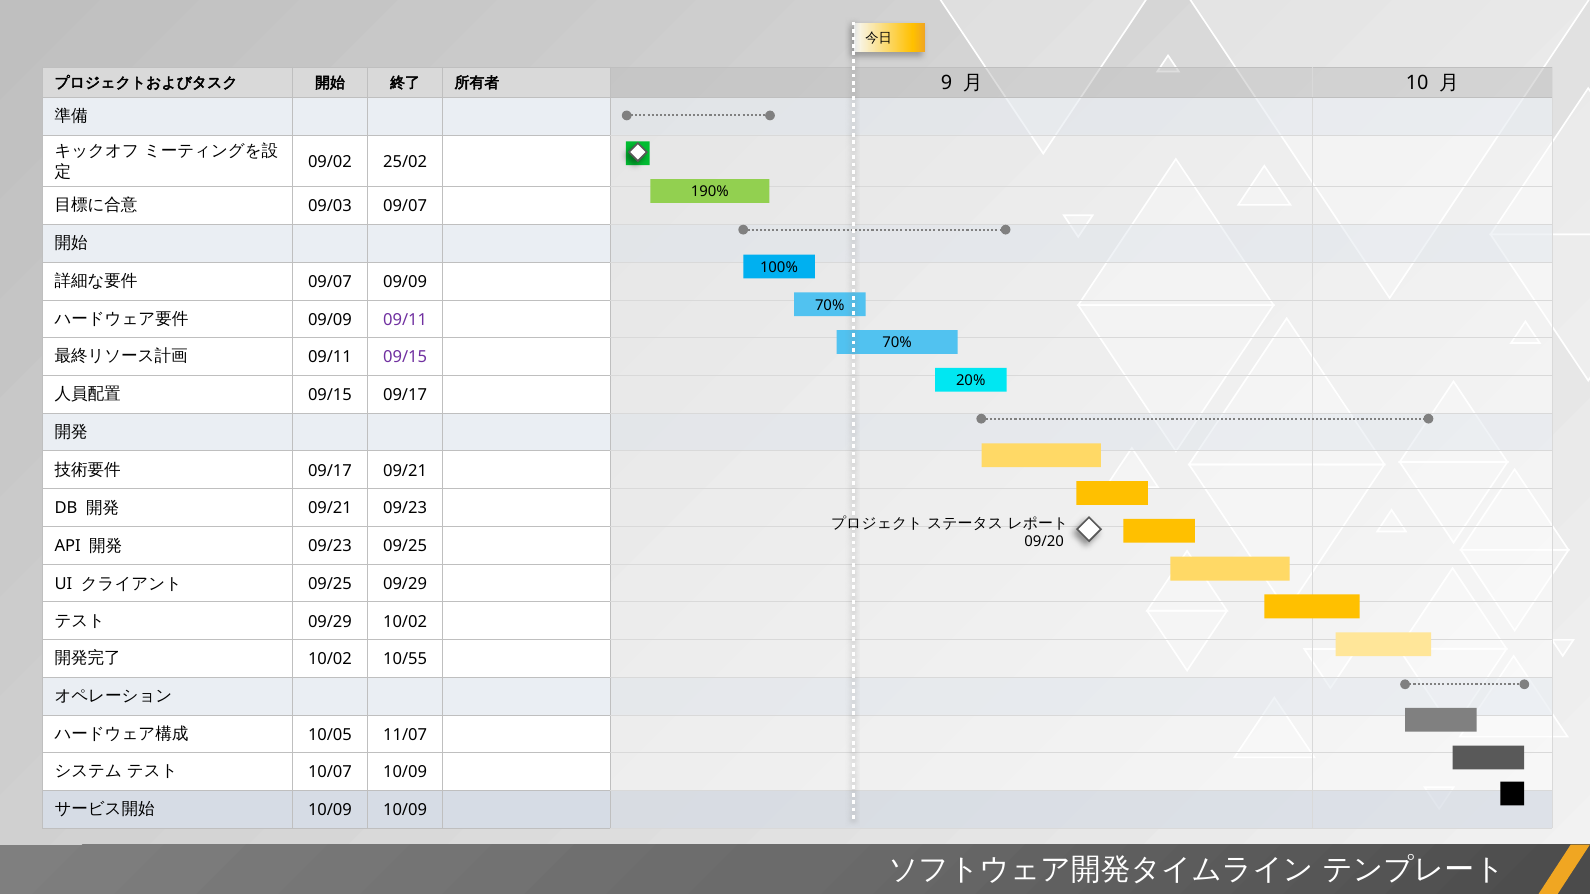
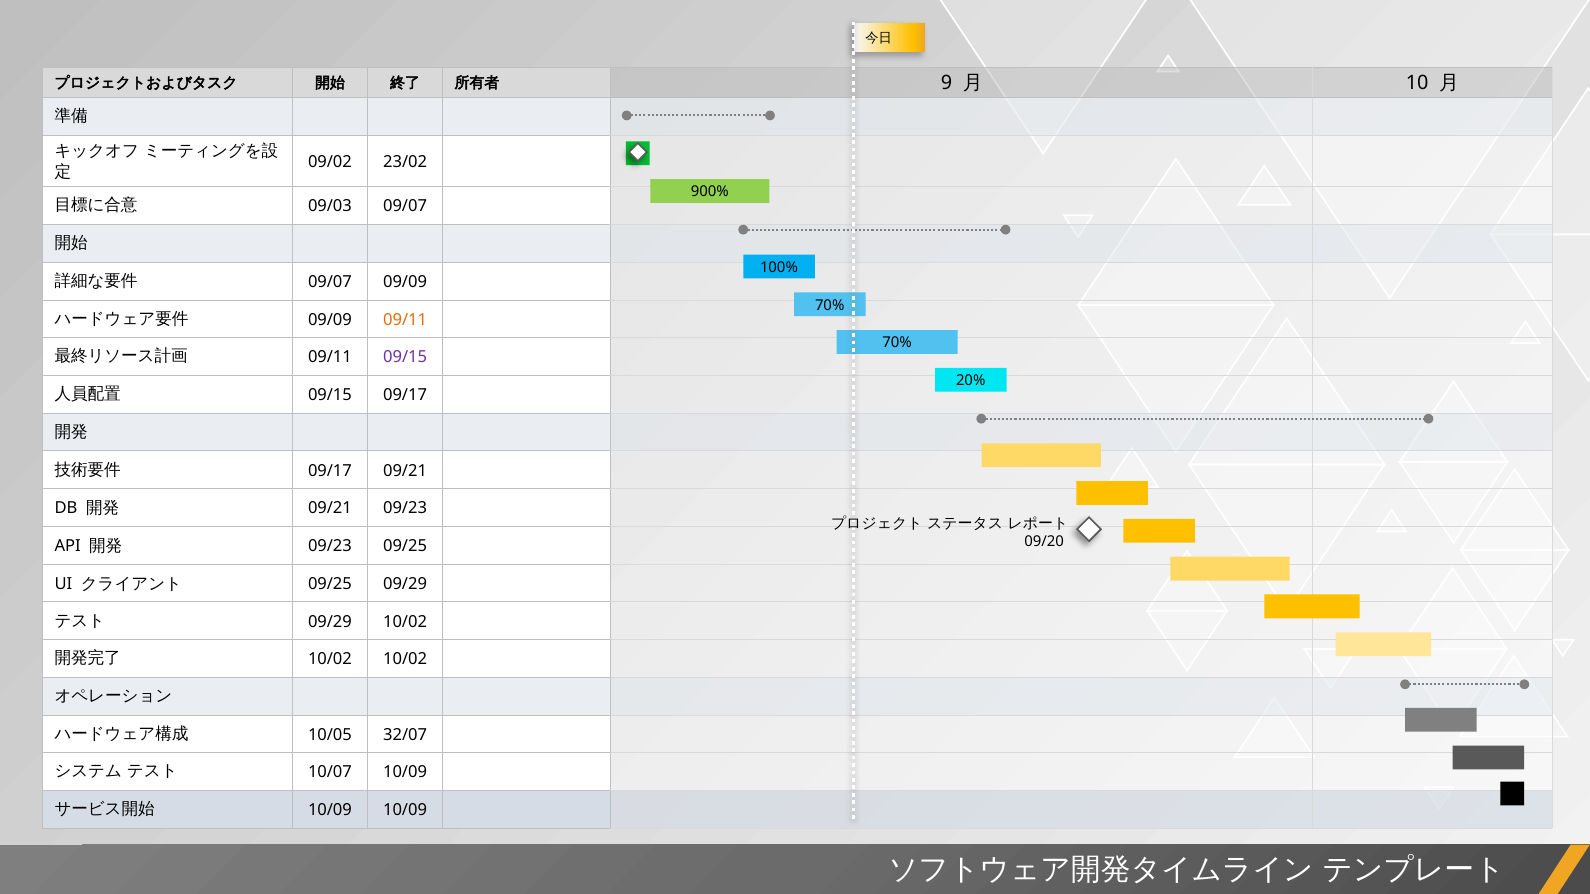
25/02: 25/02 -> 23/02
190%: 190% -> 900%
09/11 at (405, 320) colour: purple -> orange
10/02 10/55: 10/55 -> 10/02
11/07: 11/07 -> 32/07
